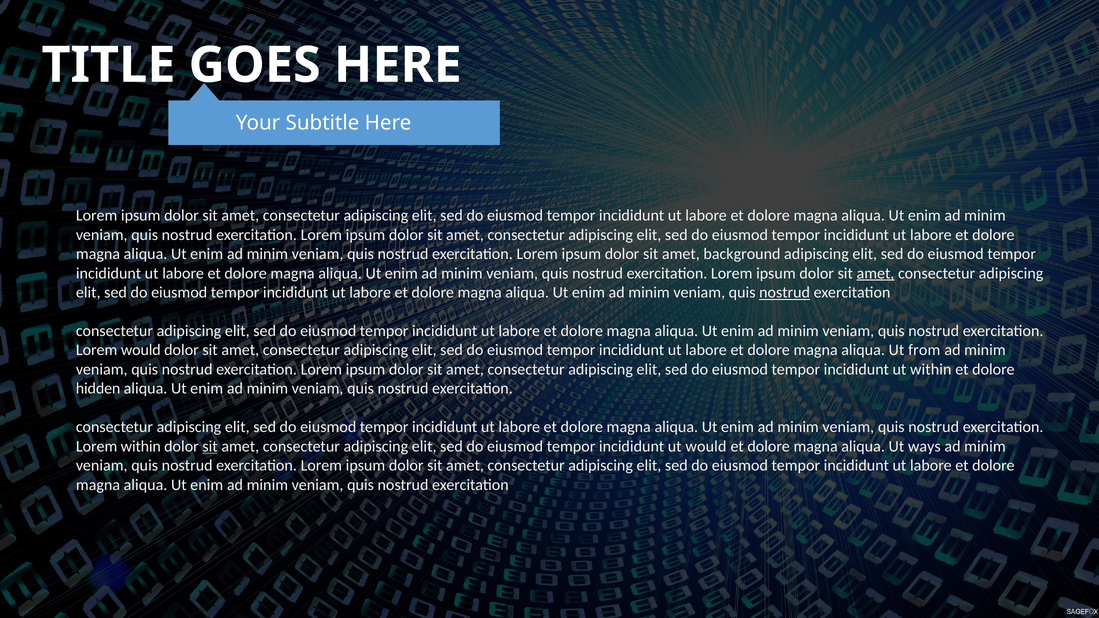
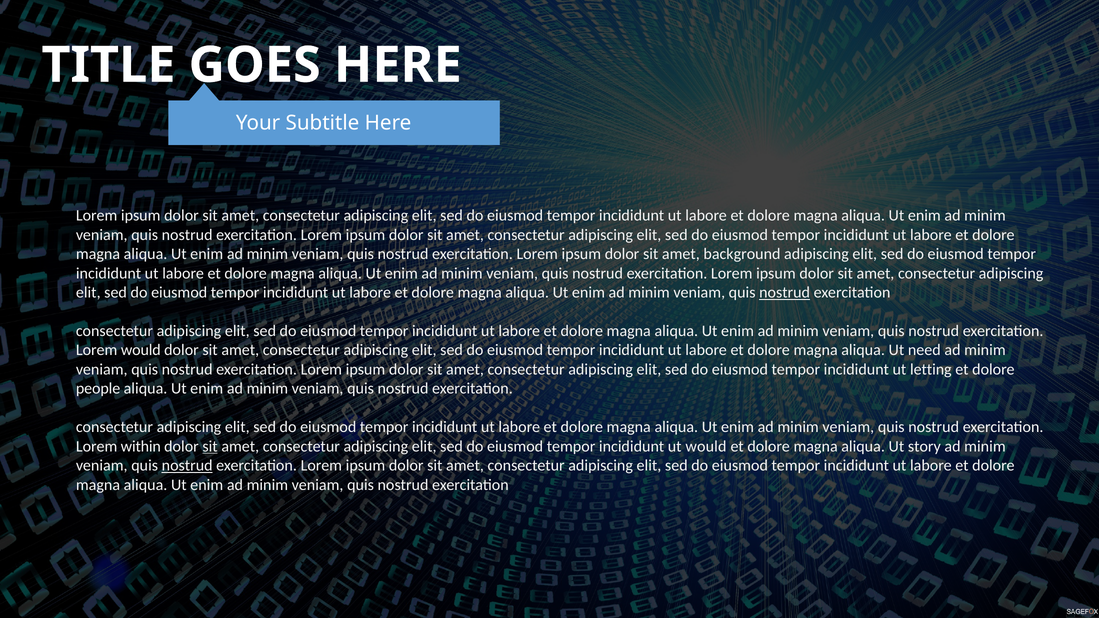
amet at (875, 273) underline: present -> none
from: from -> need
ut within: within -> letting
hidden: hidden -> people
ways: ways -> story
nostrud at (187, 466) underline: none -> present
